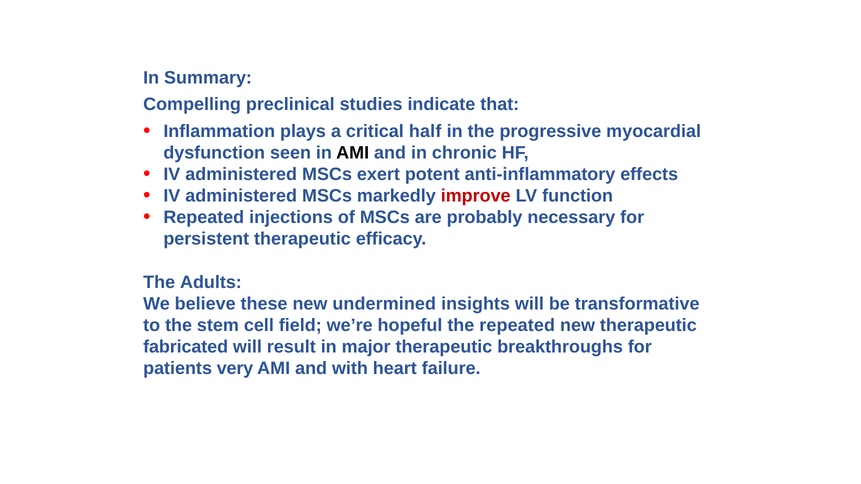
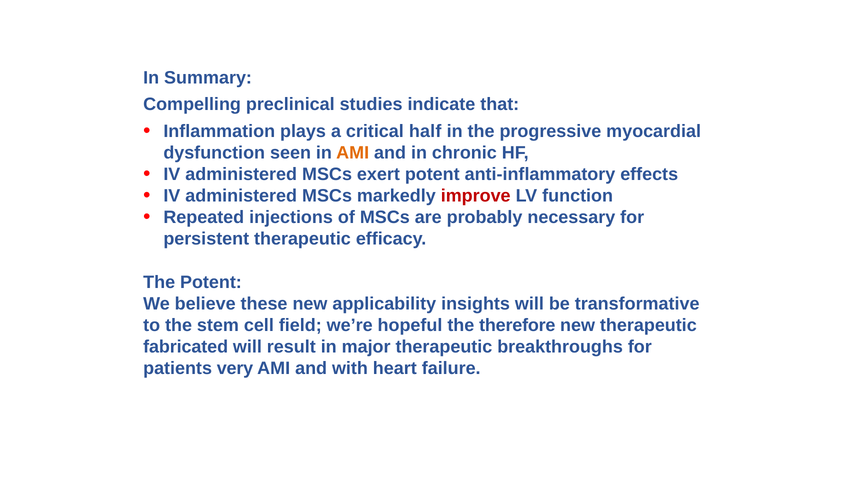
AMI at (353, 153) colour: black -> orange
The Adults: Adults -> Potent
undermined: undermined -> applicability
the repeated: repeated -> therefore
